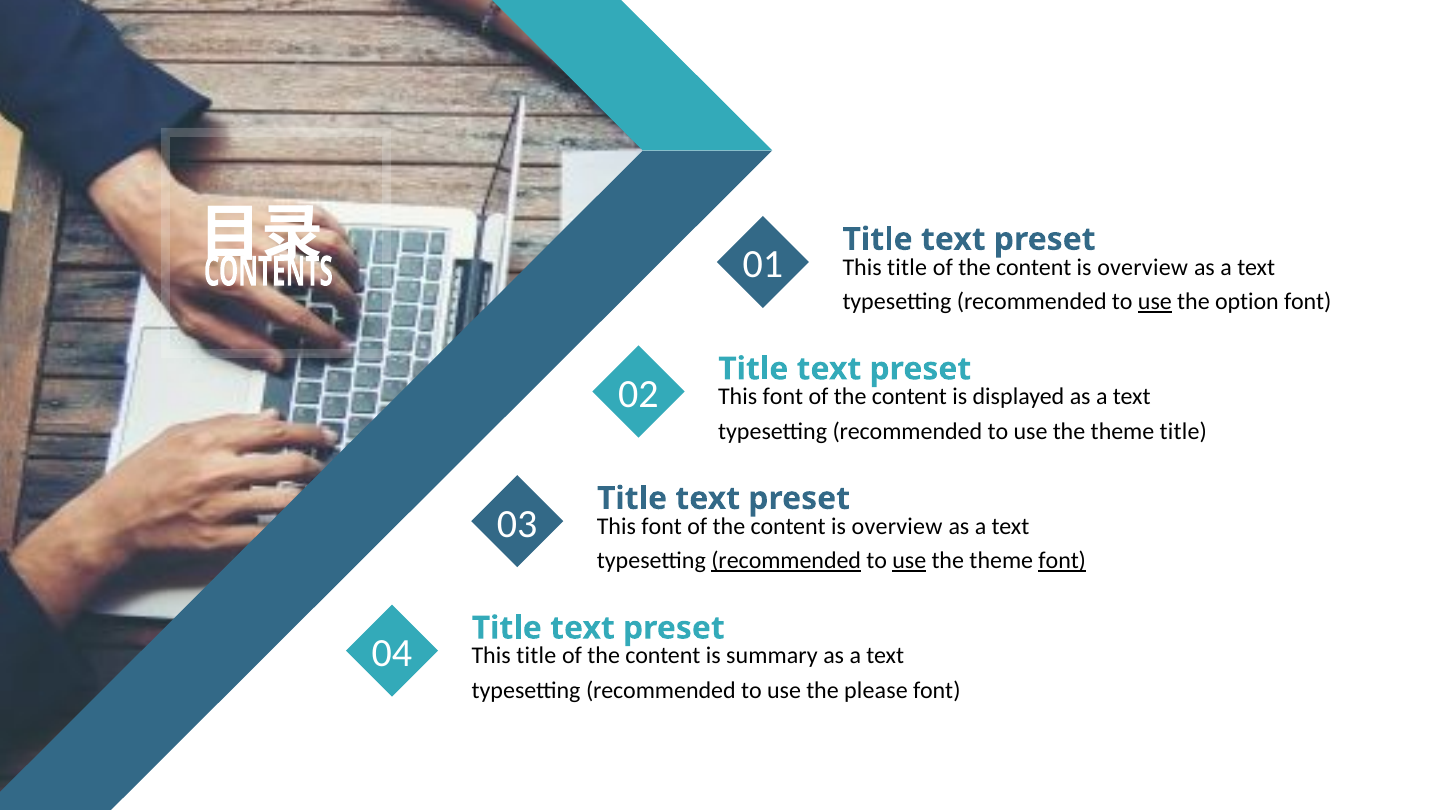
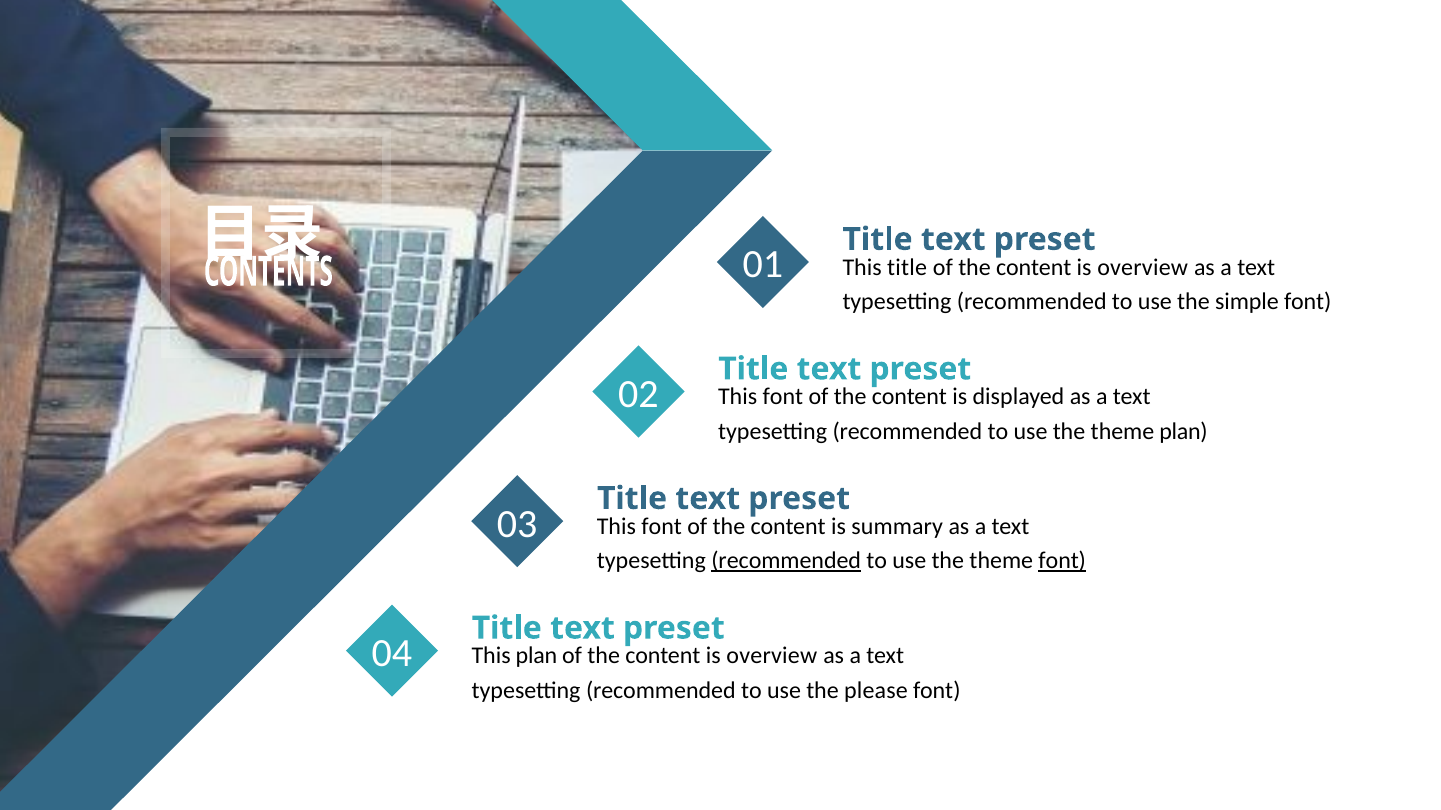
use at (1155, 302) underline: present -> none
option: option -> simple
theme title: title -> plan
overview at (897, 527): overview -> summary
use at (909, 561) underline: present -> none
title at (536, 656): title -> plan
summary at (772, 656): summary -> overview
